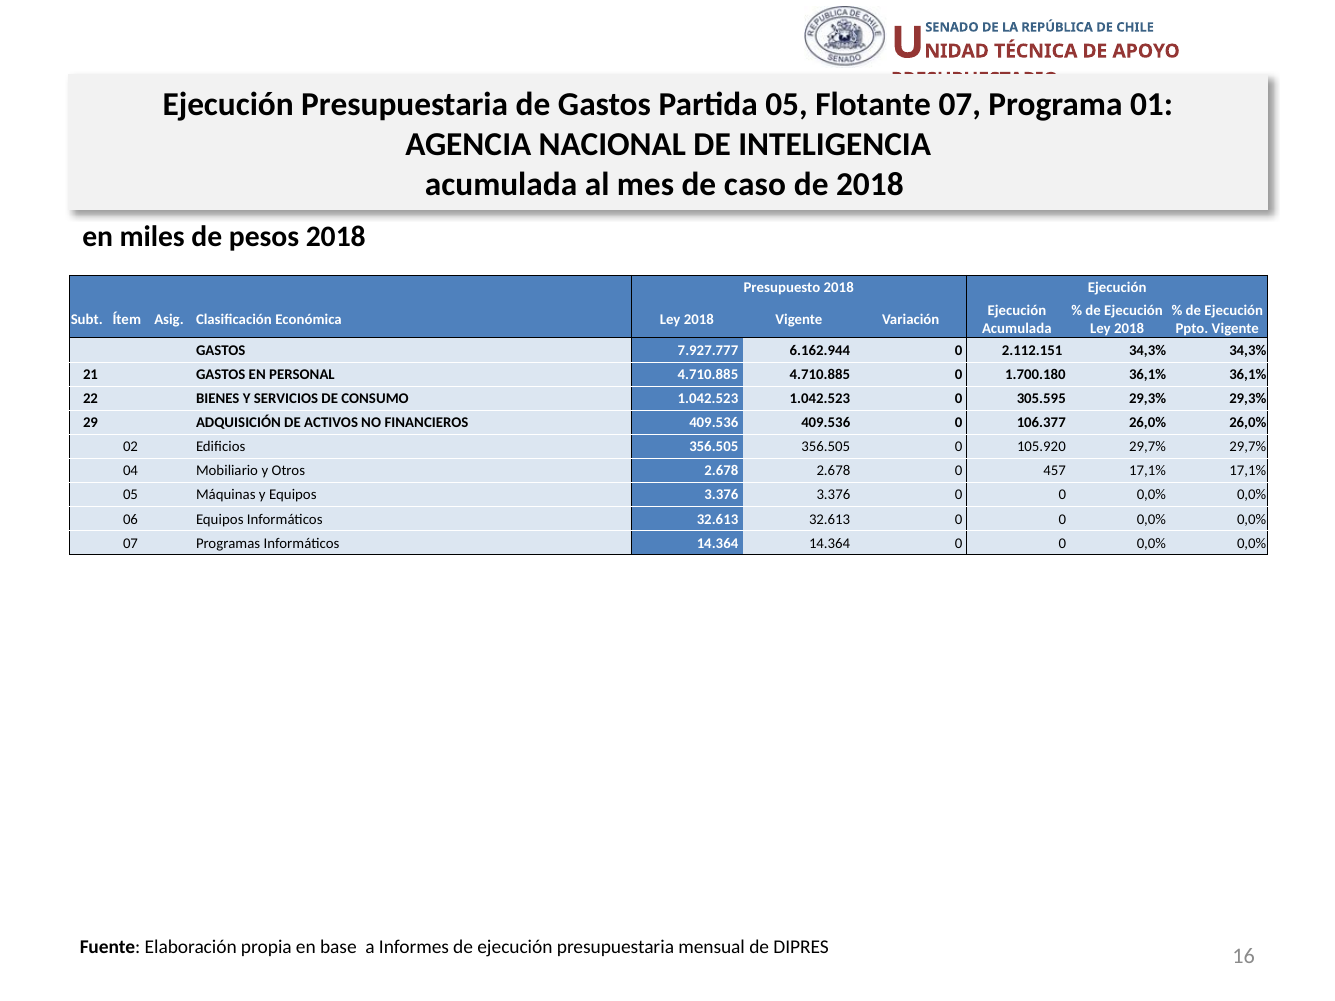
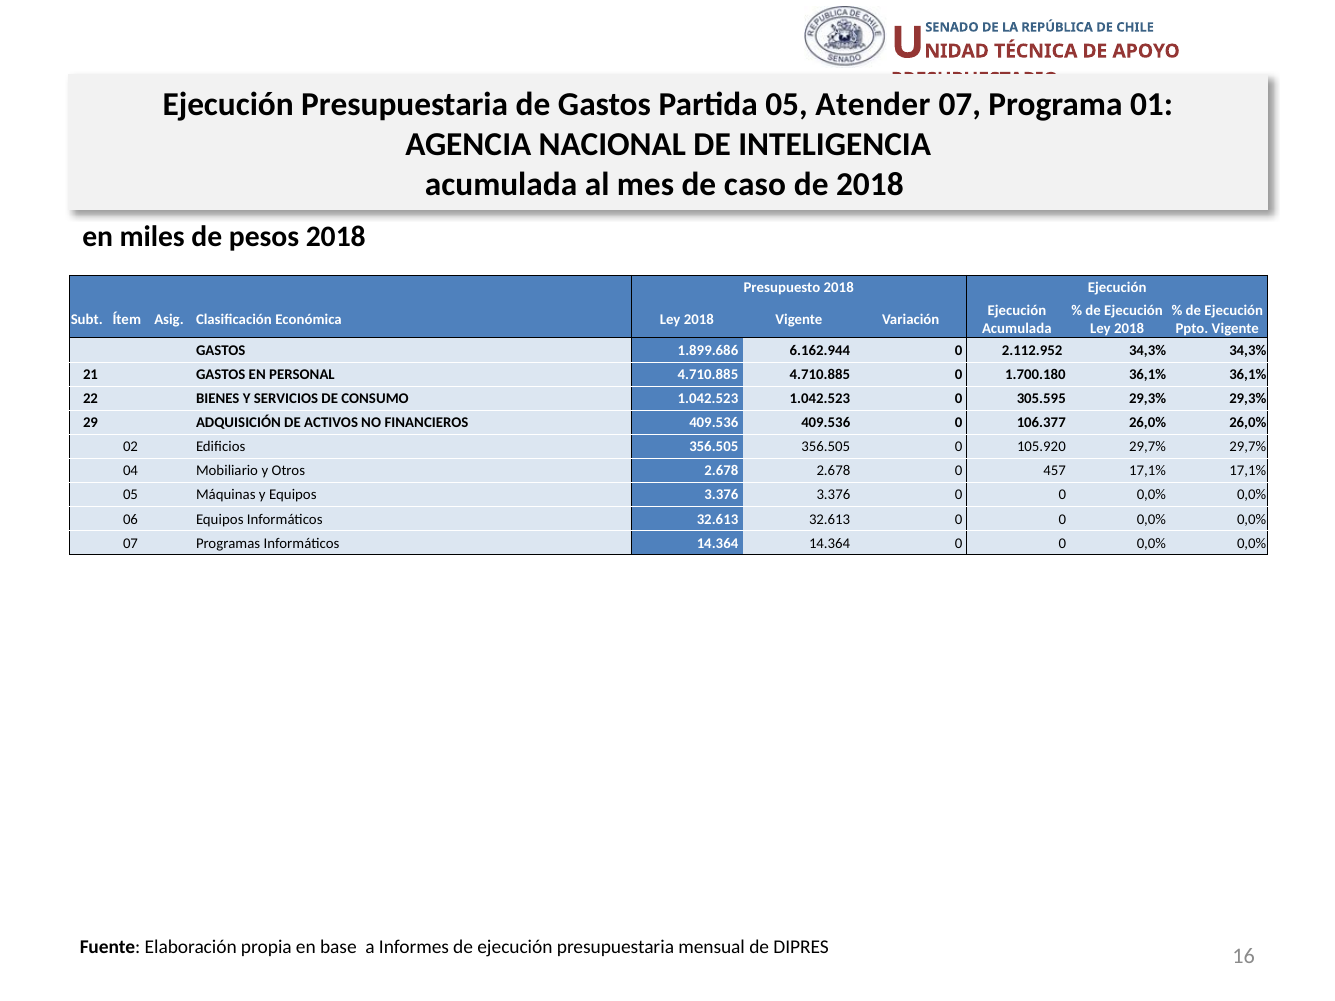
Flotante: Flotante -> Atender
7.927.777: 7.927.777 -> 1.899.686
2.112.151: 2.112.151 -> 2.112.952
